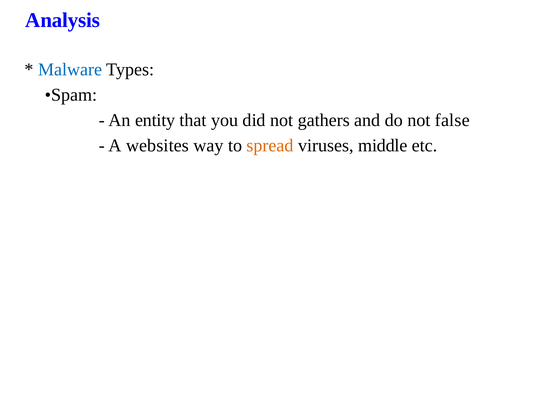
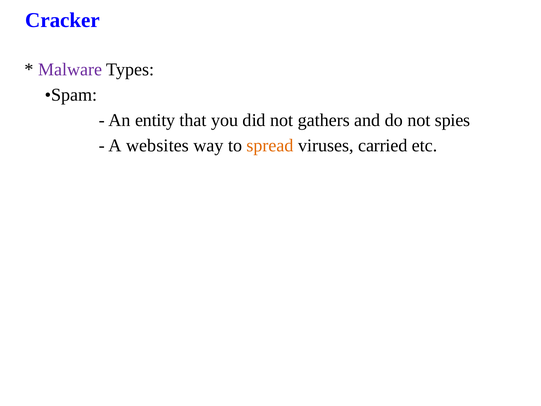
Analysis: Analysis -> Cracker
Malware colour: blue -> purple
false: false -> spies
middle: middle -> carried
